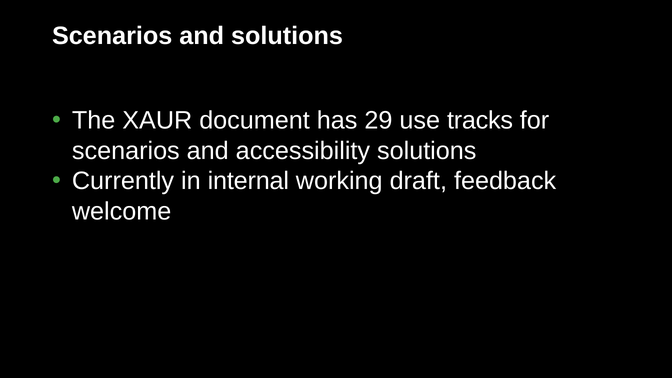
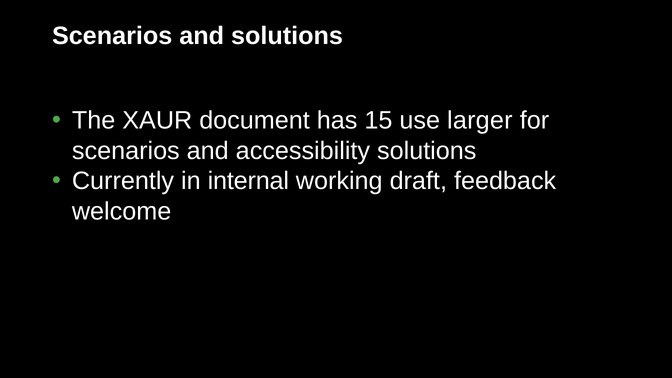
29: 29 -> 15
tracks: tracks -> larger
